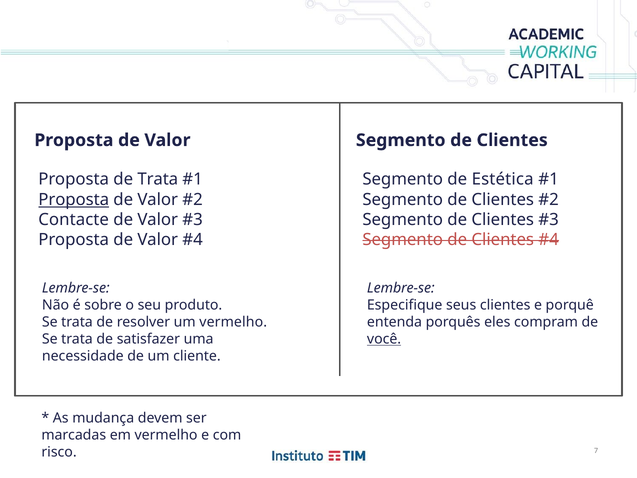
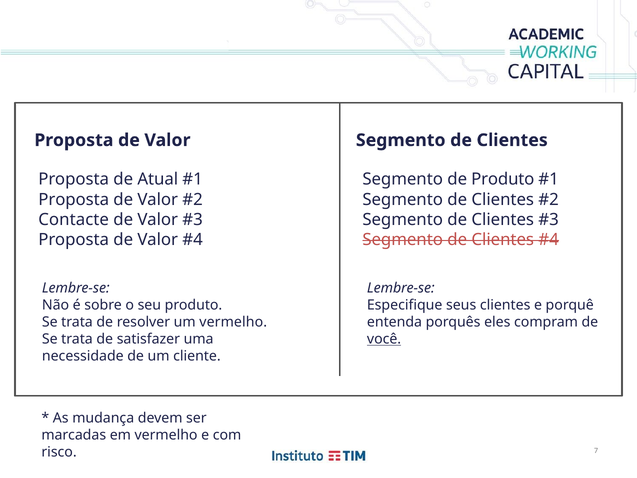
de Trata: Trata -> Atual
de Estética: Estética -> Produto
Proposta at (74, 199) underline: present -> none
